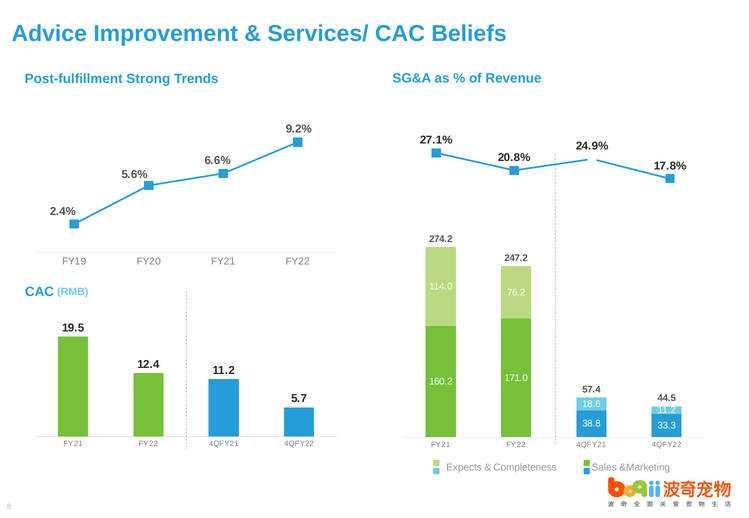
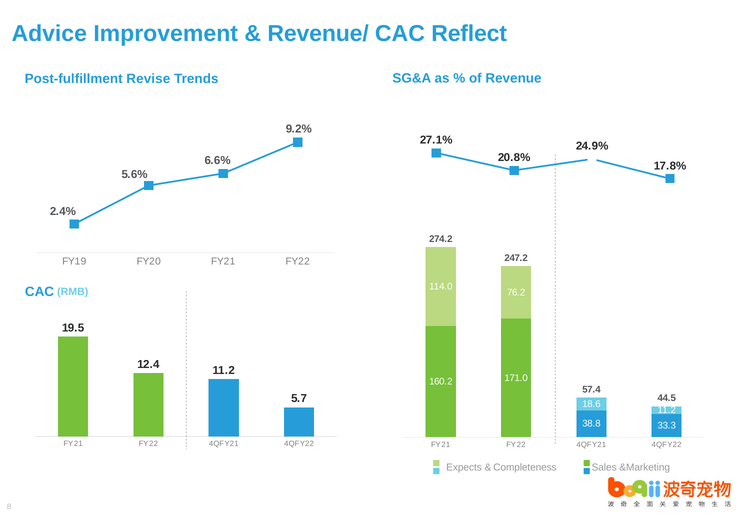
Services/: Services/ -> Revenue/
Beliefs: Beliefs -> Reflect
Strong: Strong -> Revise
